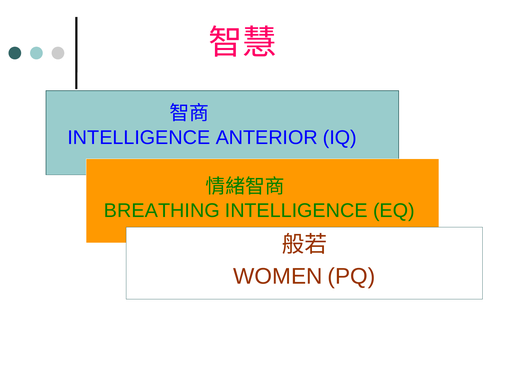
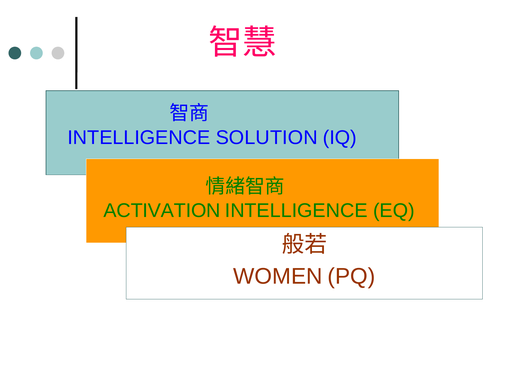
ANTERIOR: ANTERIOR -> SOLUTION
BREATHING: BREATHING -> ACTIVATION
